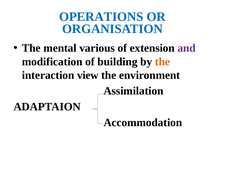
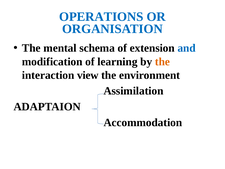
various: various -> schema
and colour: purple -> blue
building: building -> learning
